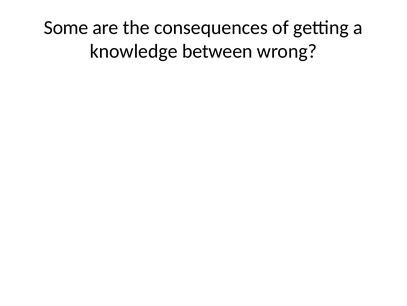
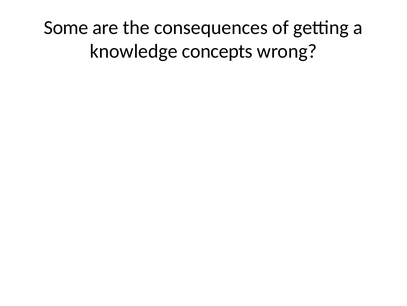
between: between -> concepts
